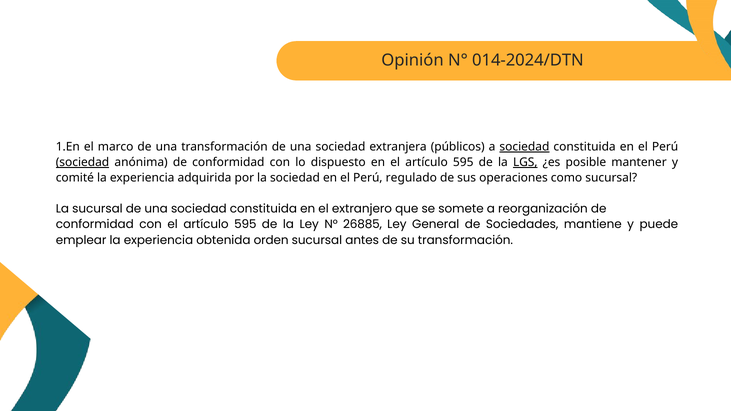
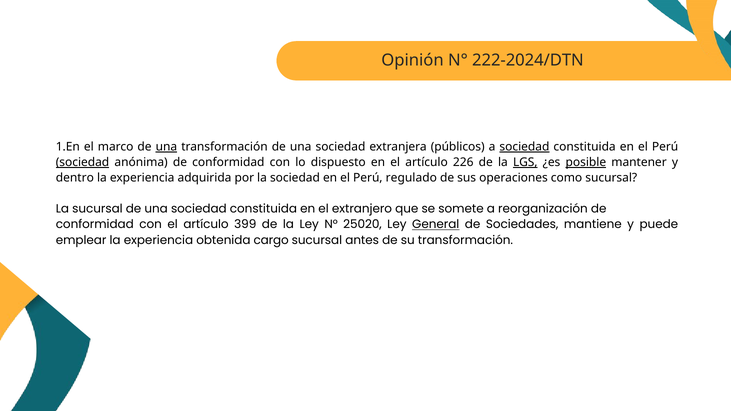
014-2024/DTN: 014-2024/DTN -> 222-2024/DTN
una at (166, 147) underline: none -> present
en el artículo 595: 595 -> 226
posible underline: none -> present
comité: comité -> dentro
595 at (245, 225): 595 -> 399
26885: 26885 -> 25020
General underline: none -> present
orden: orden -> cargo
